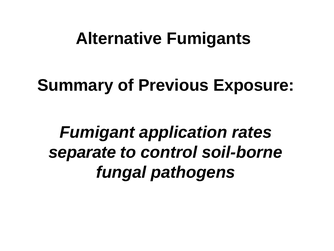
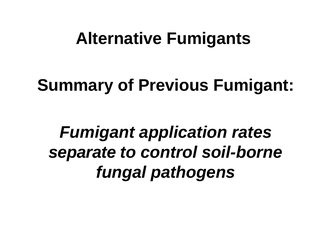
Previous Exposure: Exposure -> Fumigant
